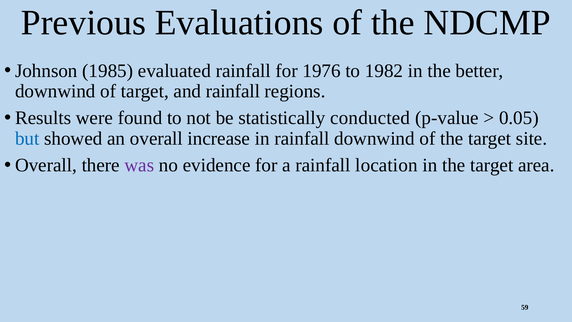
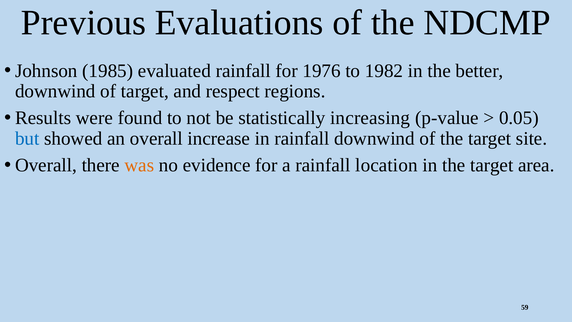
and rainfall: rainfall -> respect
conducted: conducted -> increasing
was colour: purple -> orange
